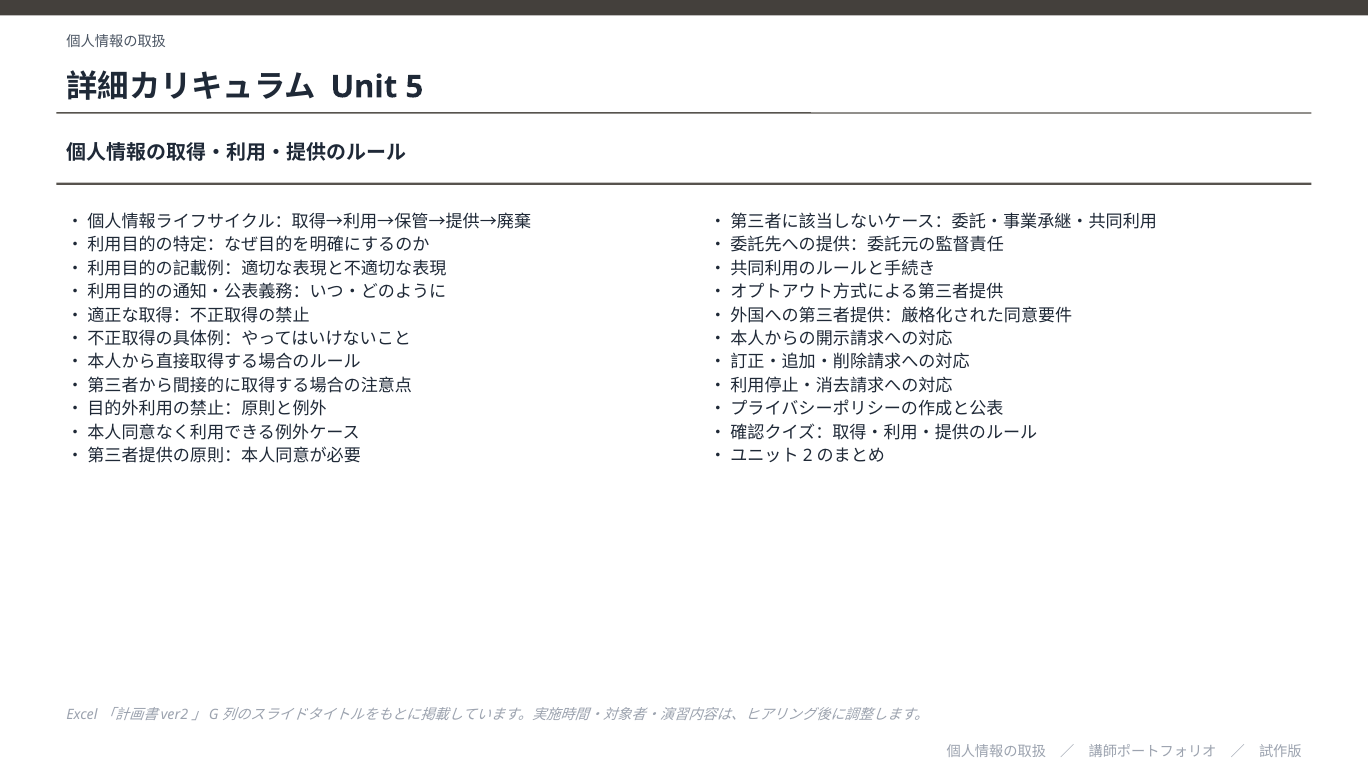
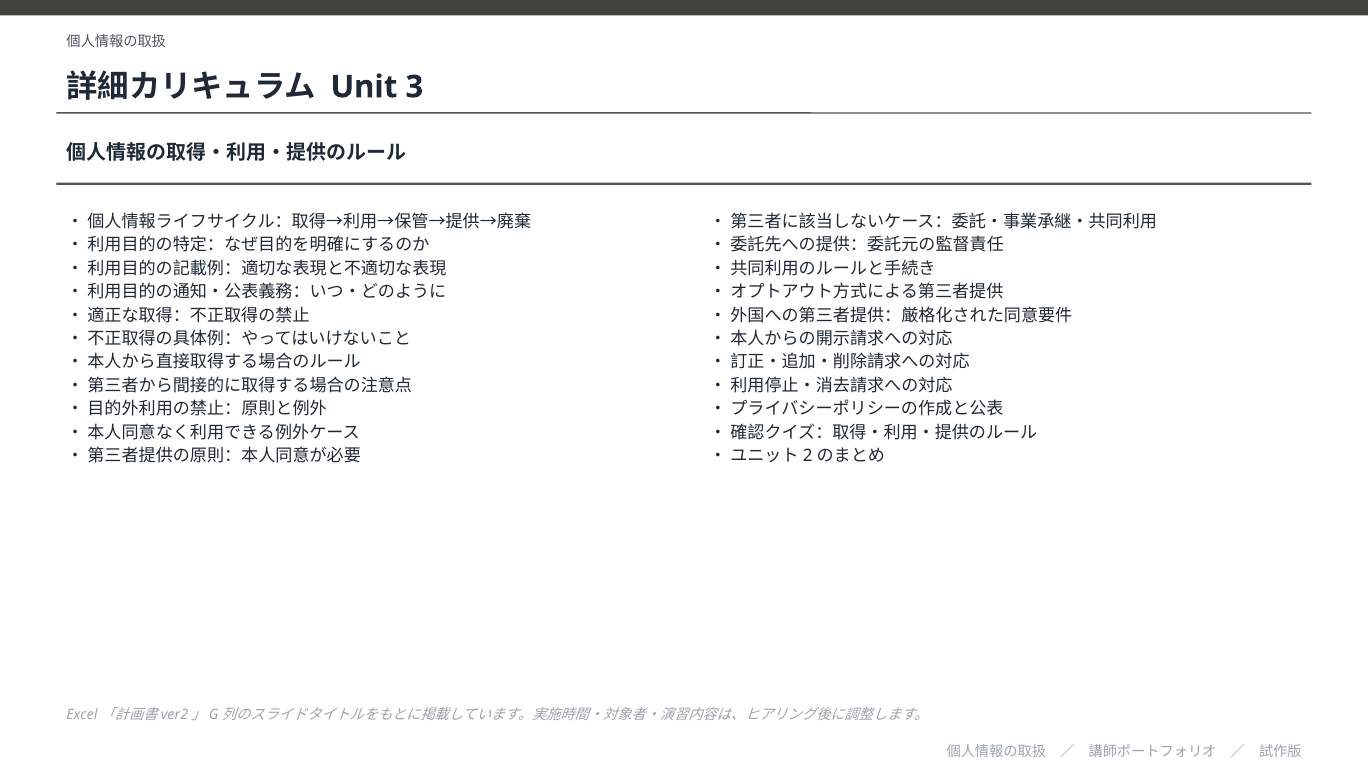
5: 5 -> 3
